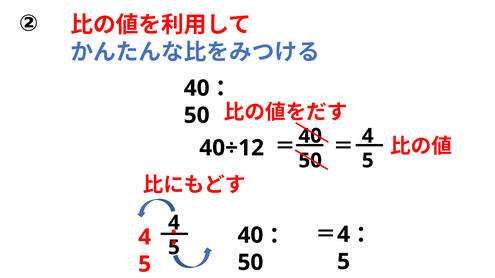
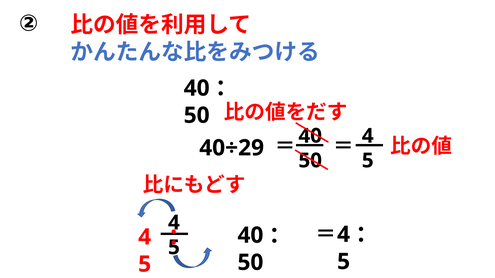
40÷12: 40÷12 -> 40÷29
